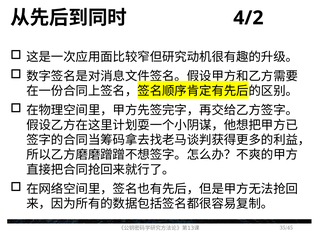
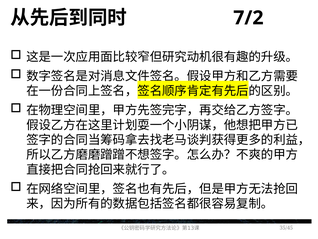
4/2: 4/2 -> 7/2
